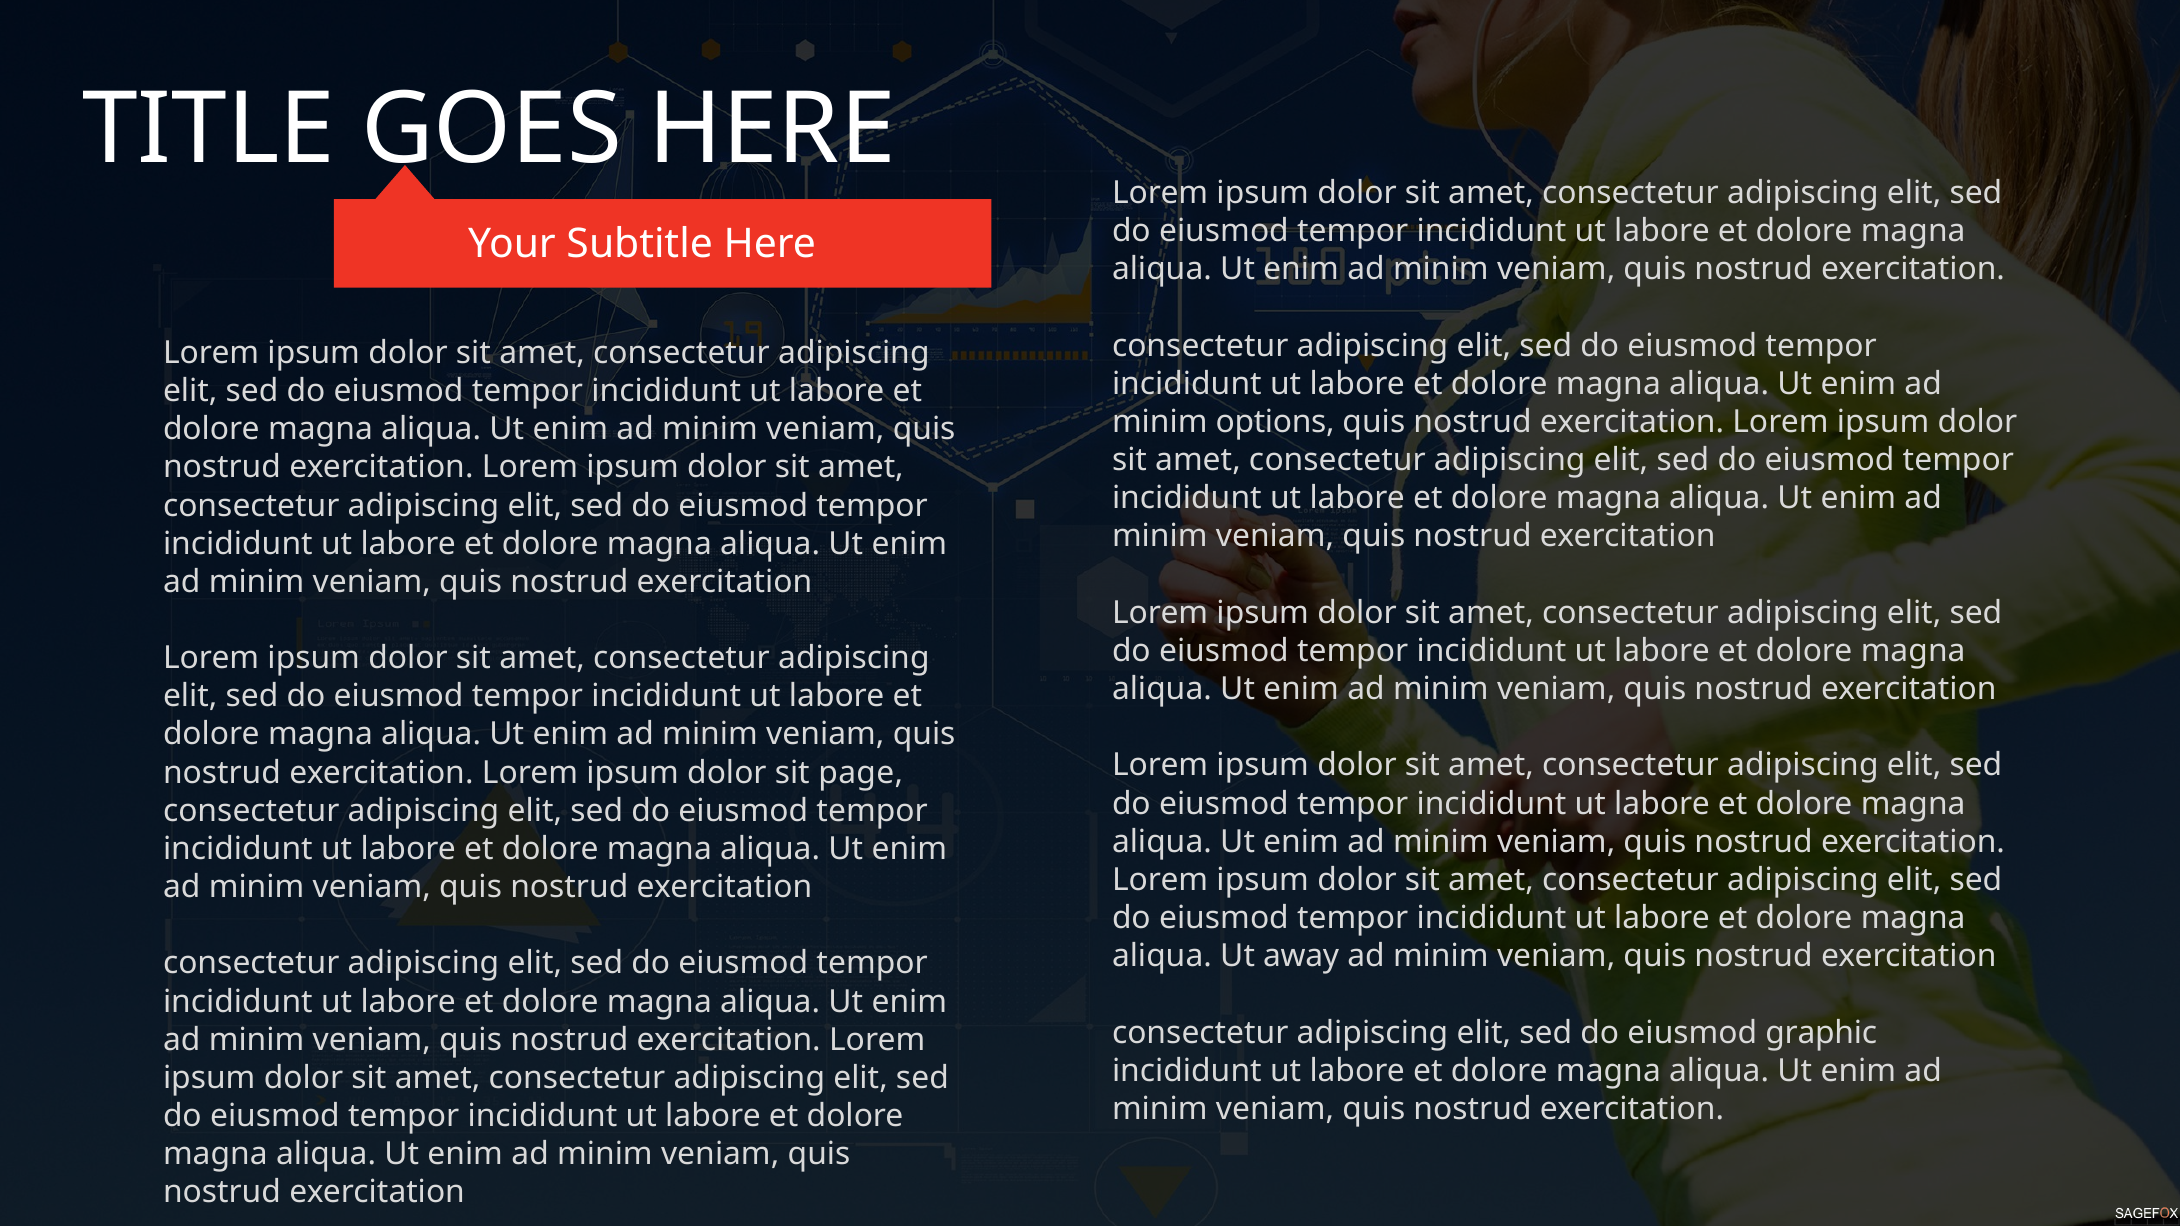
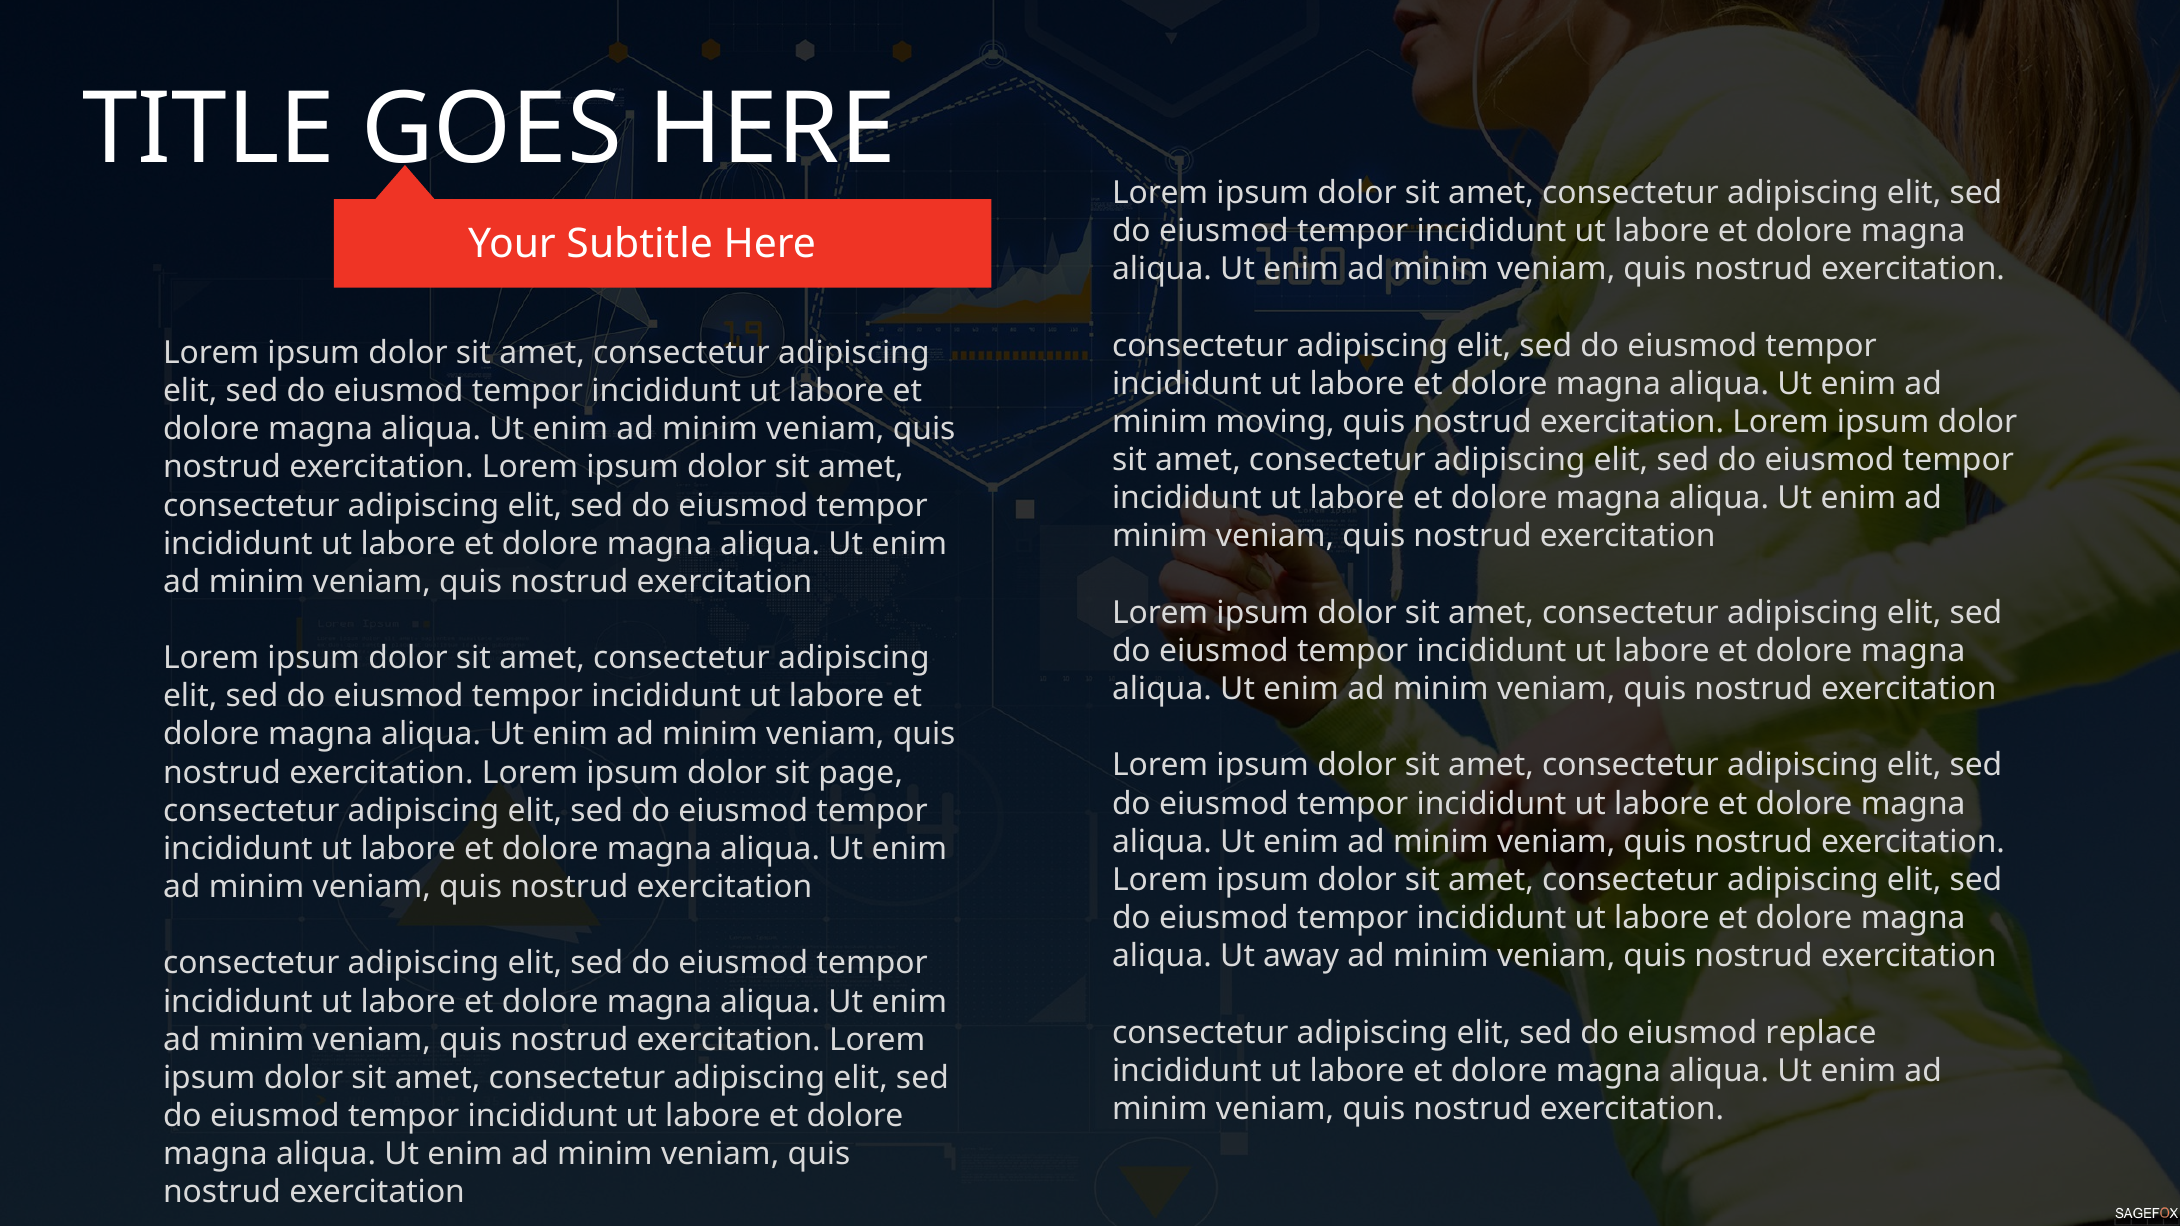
options: options -> moving
graphic: graphic -> replace
